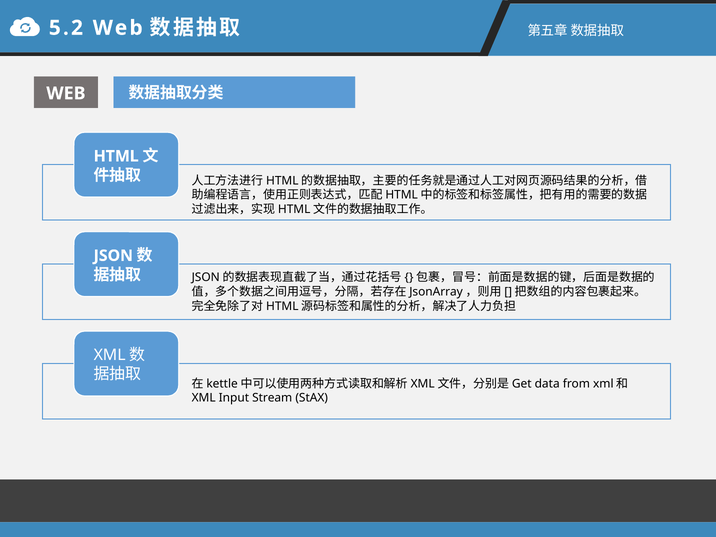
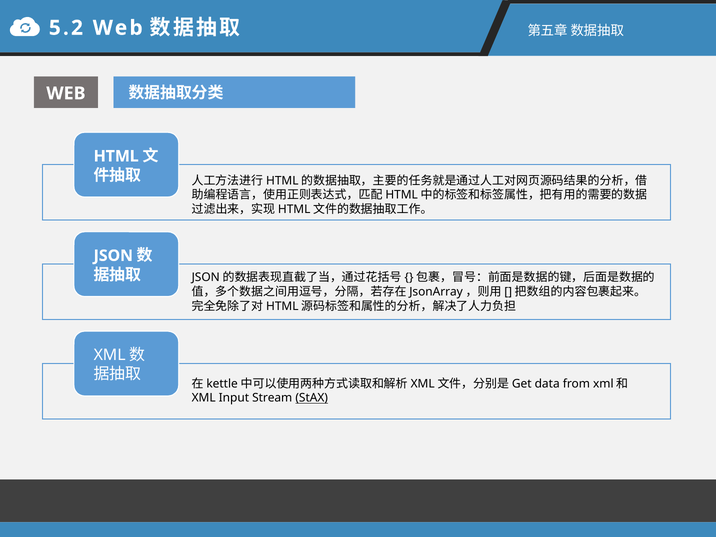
StAX underline: none -> present
